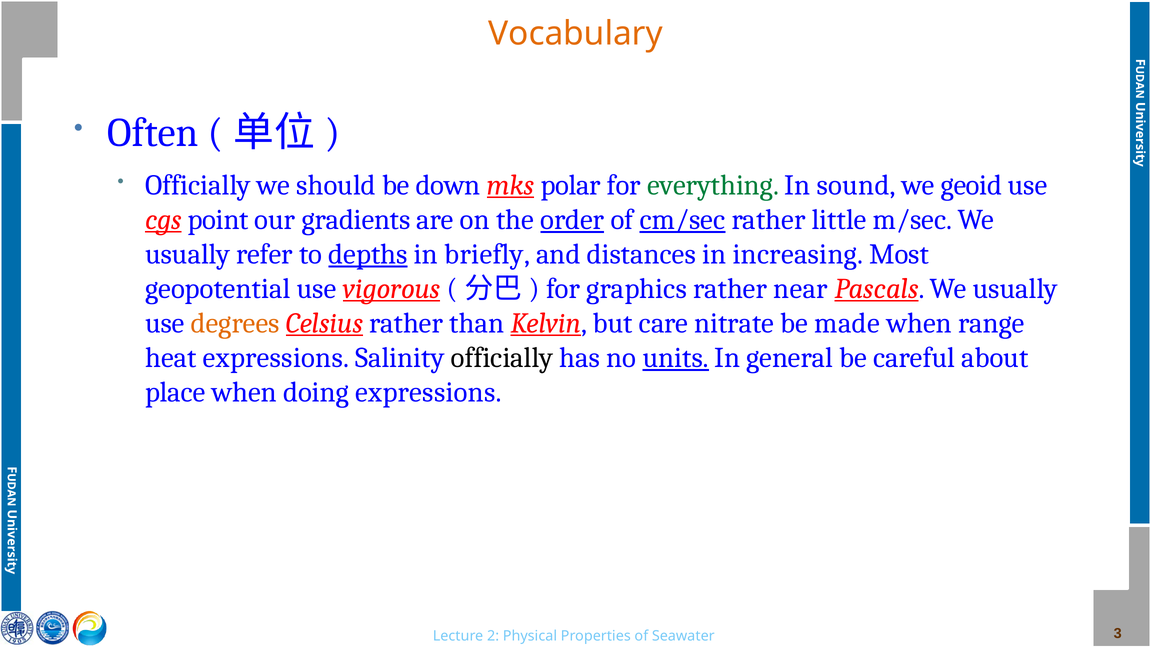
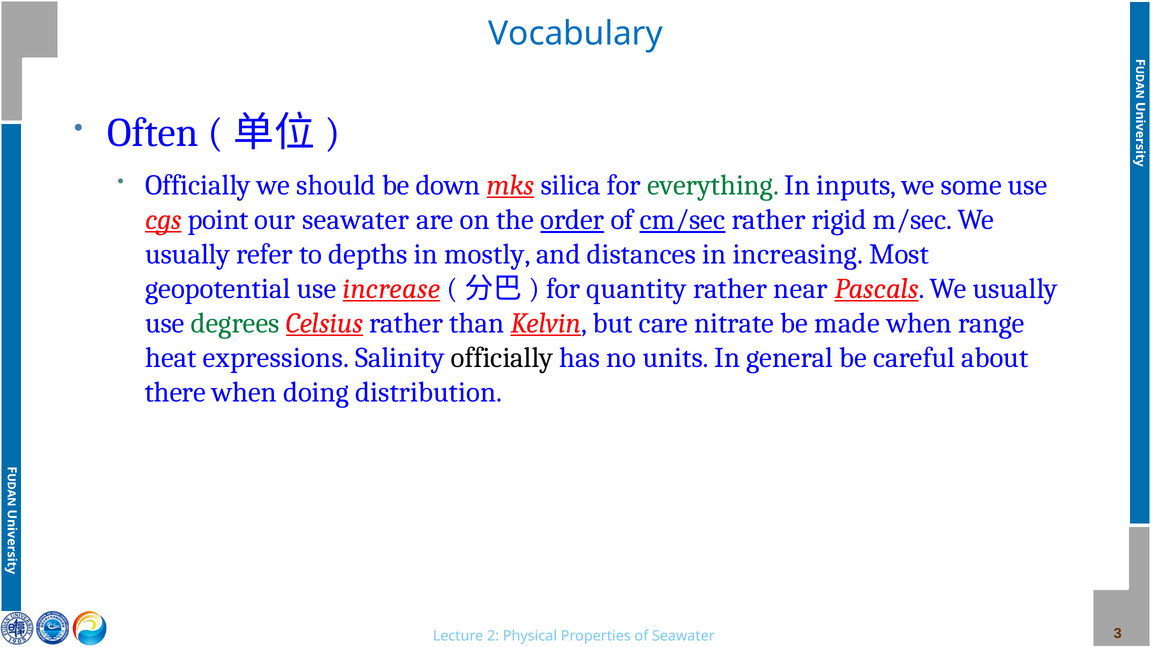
Vocabulary colour: orange -> blue
polar: polar -> silica
sound: sound -> inputs
geoid: geoid -> some
our gradients: gradients -> seawater
little: little -> rigid
depths underline: present -> none
briefly: briefly -> mostly
vigorous: vigorous -> increase
graphics: graphics -> quantity
degrees colour: orange -> green
units underline: present -> none
place: place -> there
doing expressions: expressions -> distribution
